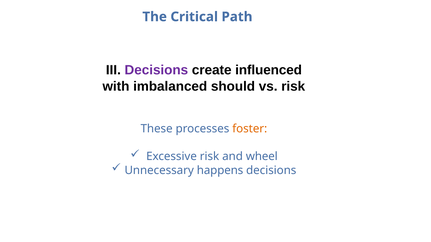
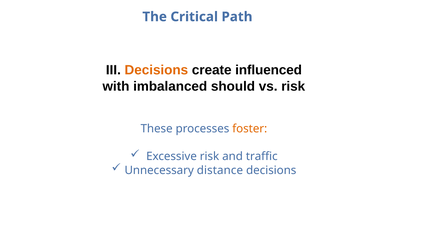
Decisions at (156, 70) colour: purple -> orange
wheel: wheel -> traffic
happens: happens -> distance
